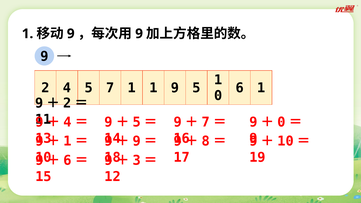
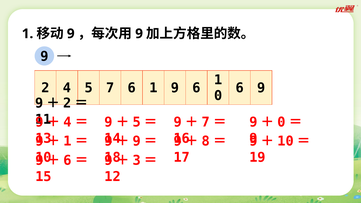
7 1: 1 -> 6
9 5: 5 -> 6
6 1: 1 -> 9
